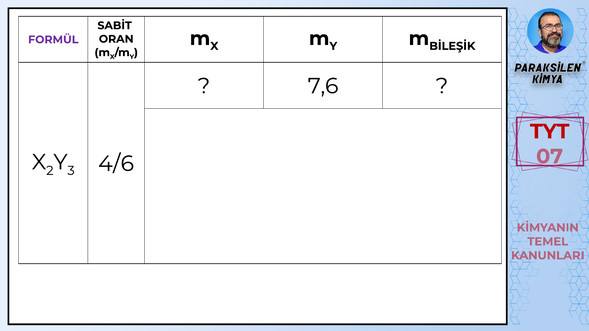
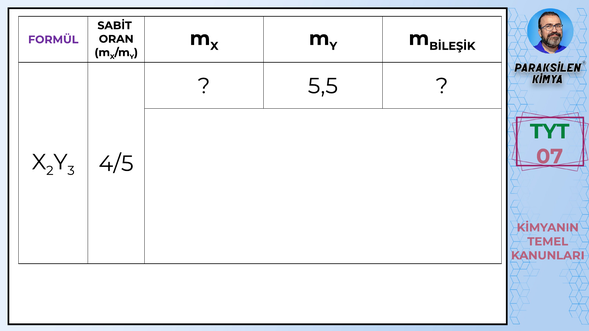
7,6: 7,6 -> 5,5
TYT colour: red -> green
4/6: 4/6 -> 4/5
